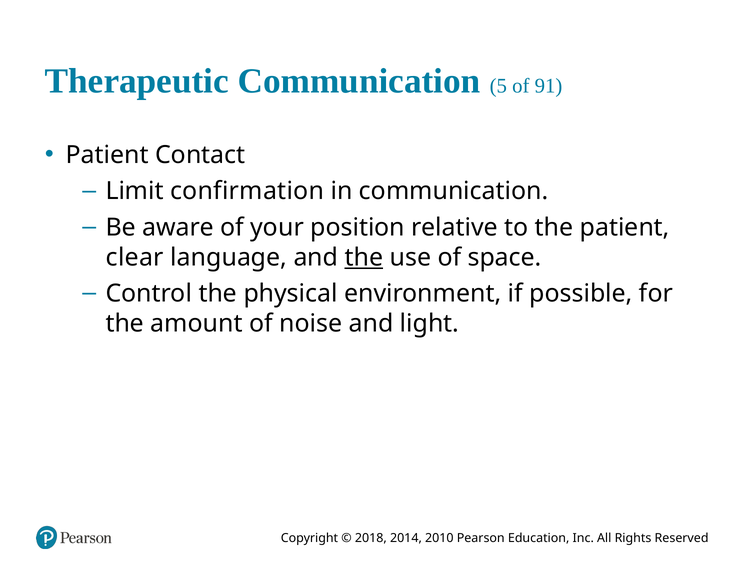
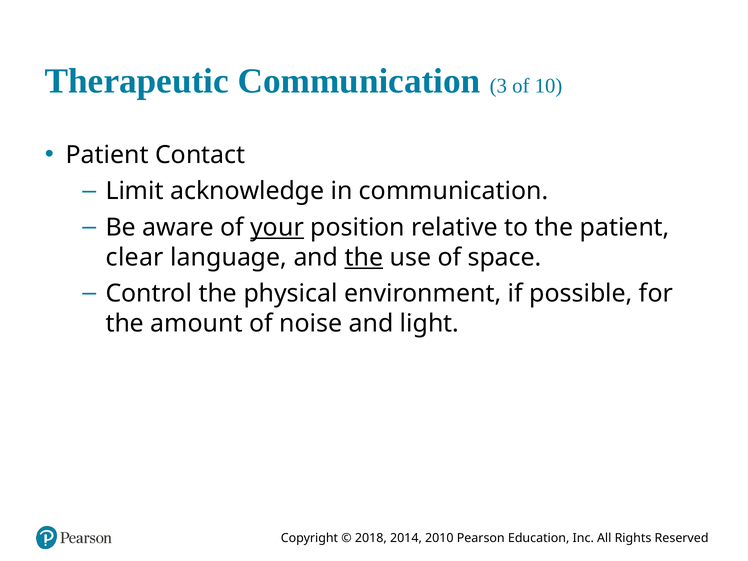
5: 5 -> 3
91: 91 -> 10
confirmation: confirmation -> acknowledge
your underline: none -> present
